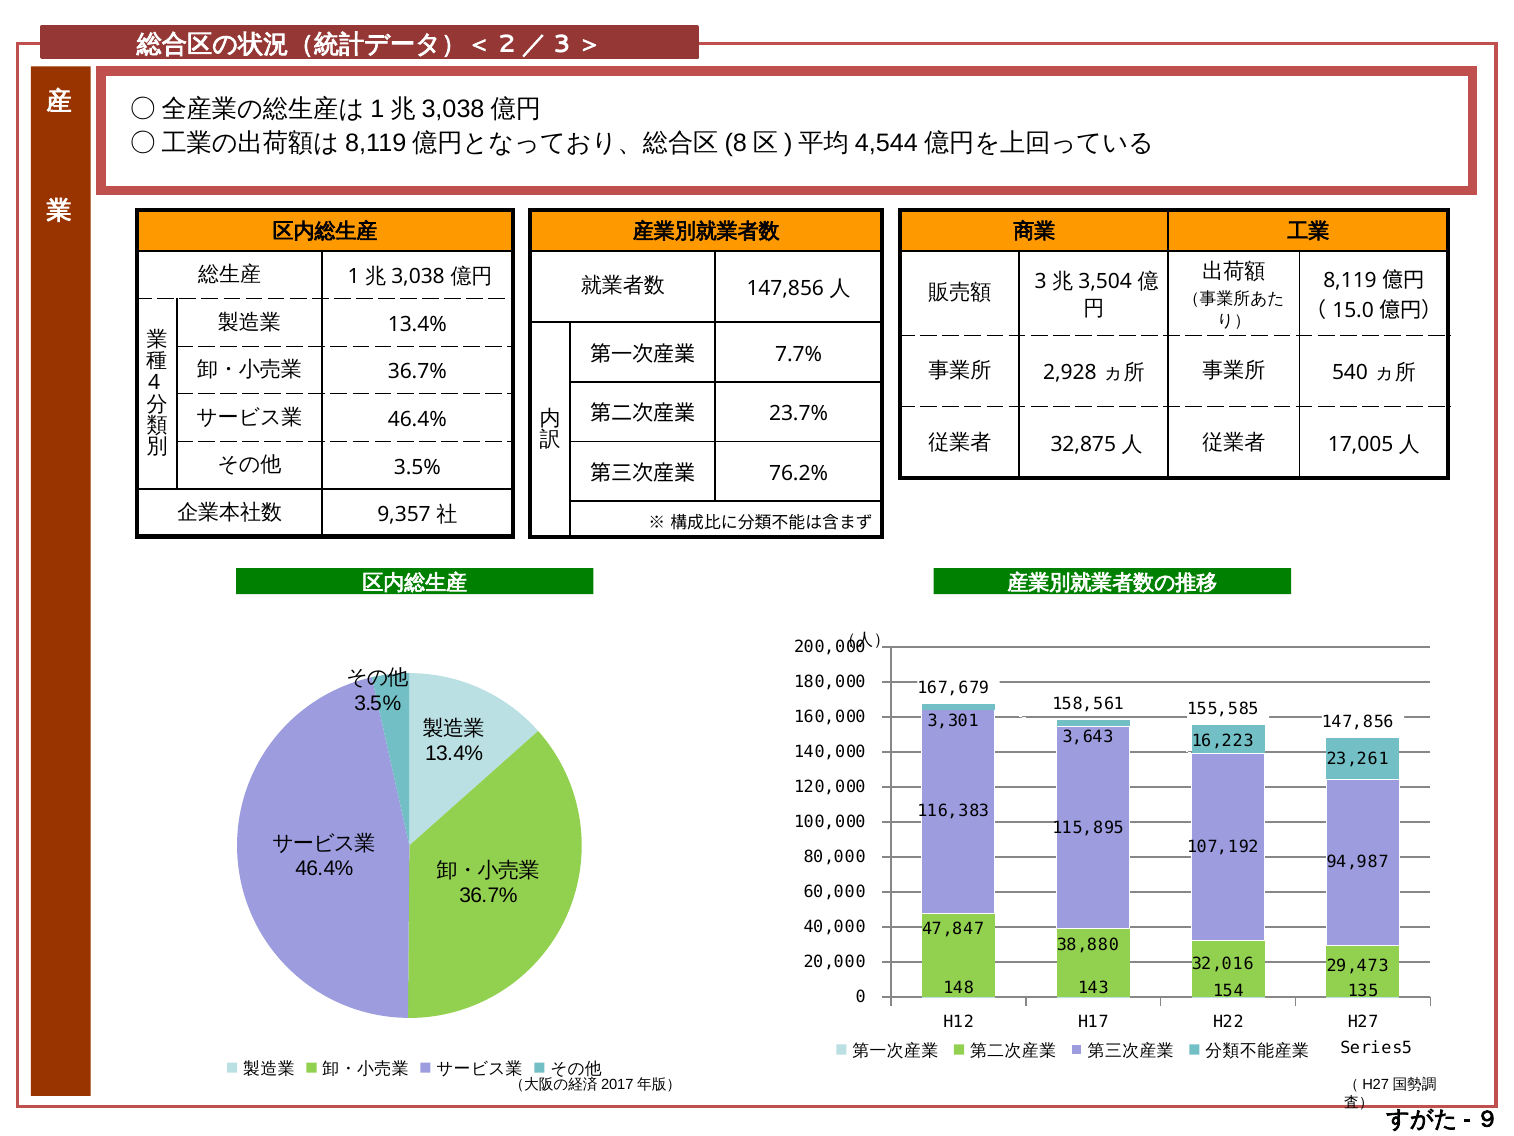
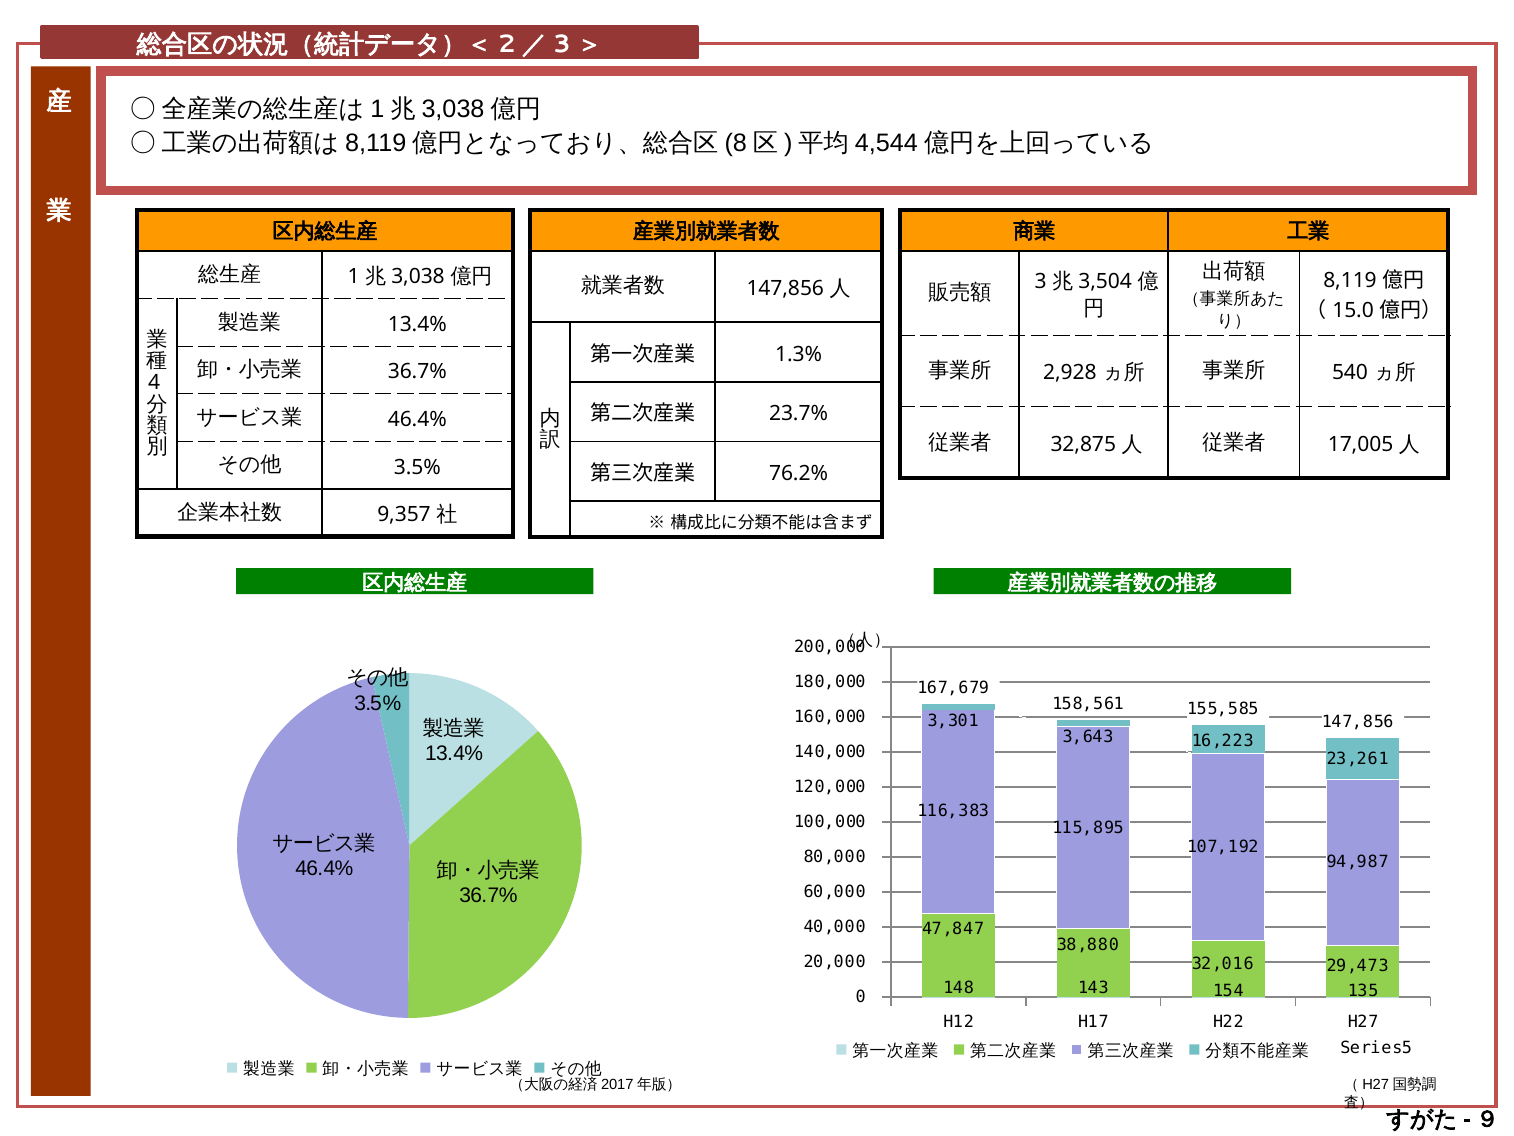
7.7%: 7.7% -> 1.3%
